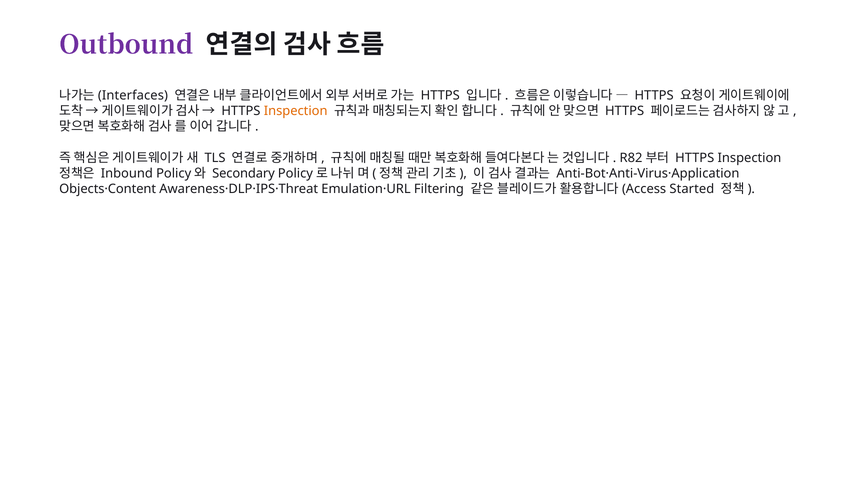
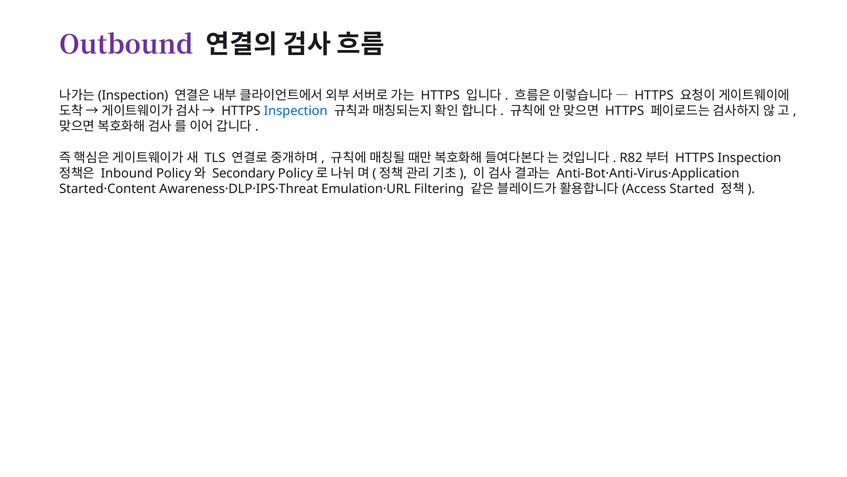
Interfaces at (133, 95): Interfaces -> Inspection
Inspection at (296, 111) colour: orange -> blue
Objects·Content: Objects·Content -> Started·Content
